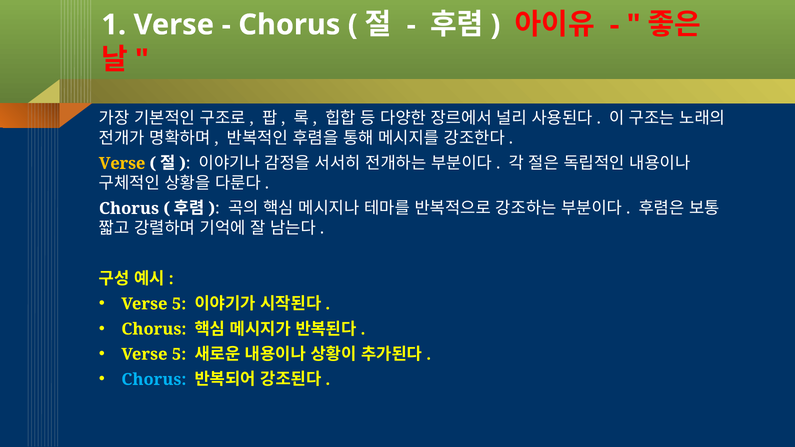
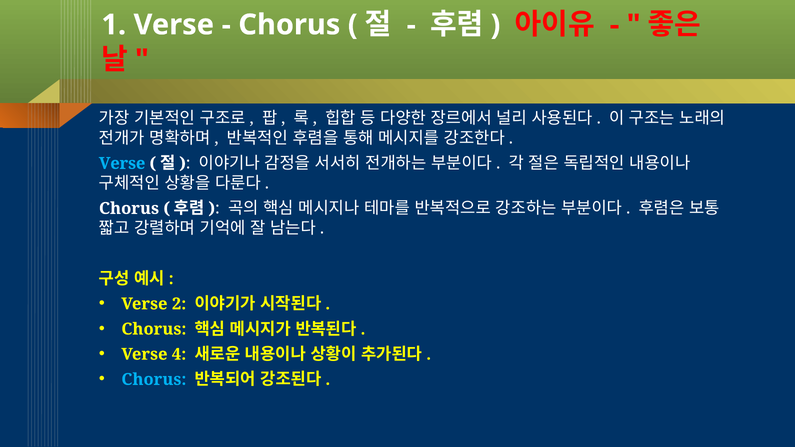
Verse at (122, 163) colour: yellow -> light blue
5 at (179, 304): 5 -> 2
5 at (179, 354): 5 -> 4
